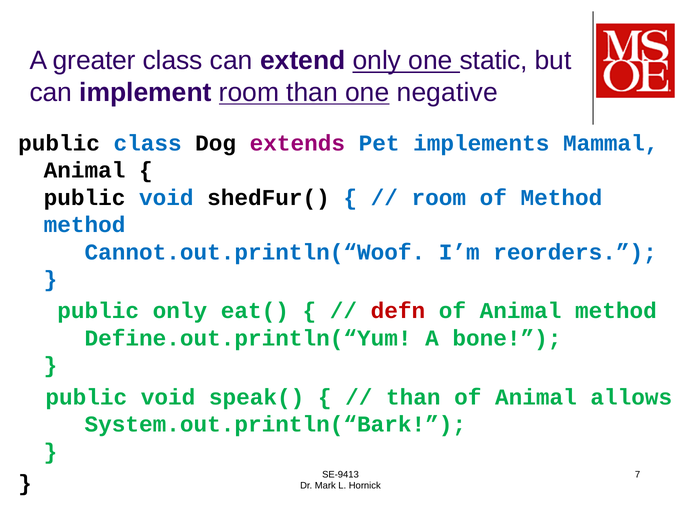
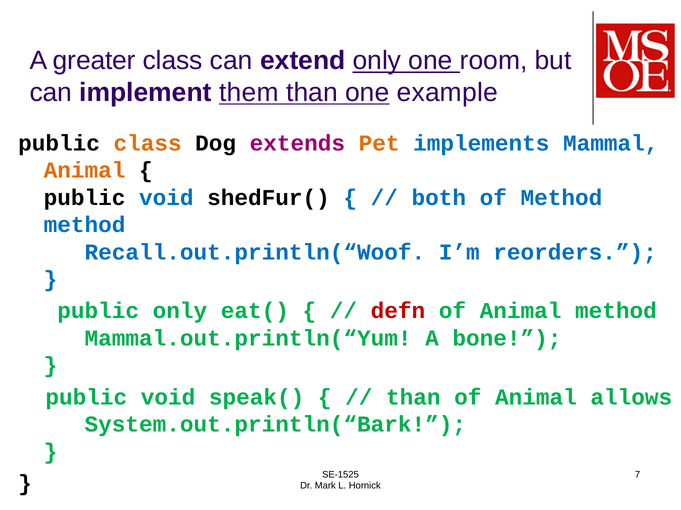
static: static -> room
implement room: room -> them
negative: negative -> example
class at (148, 143) colour: blue -> orange
Pet colour: blue -> orange
Animal at (85, 171) colour: black -> orange
room at (439, 198): room -> both
Cannot.out.println(“Woof: Cannot.out.println(“Woof -> Recall.out.println(“Woof
Define.out.println(“Yum: Define.out.println(“Yum -> Mammal.out.println(“Yum
SE-9413: SE-9413 -> SE-1525
